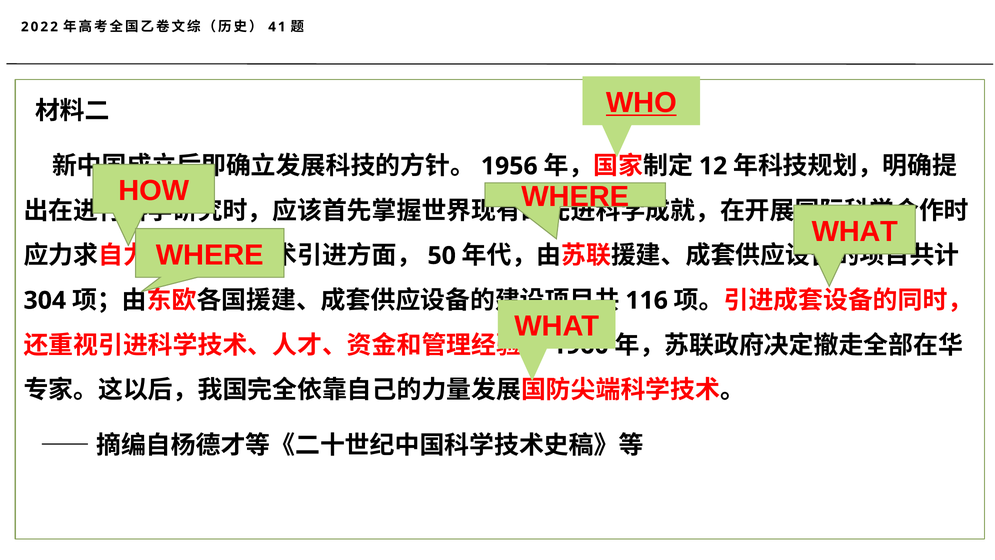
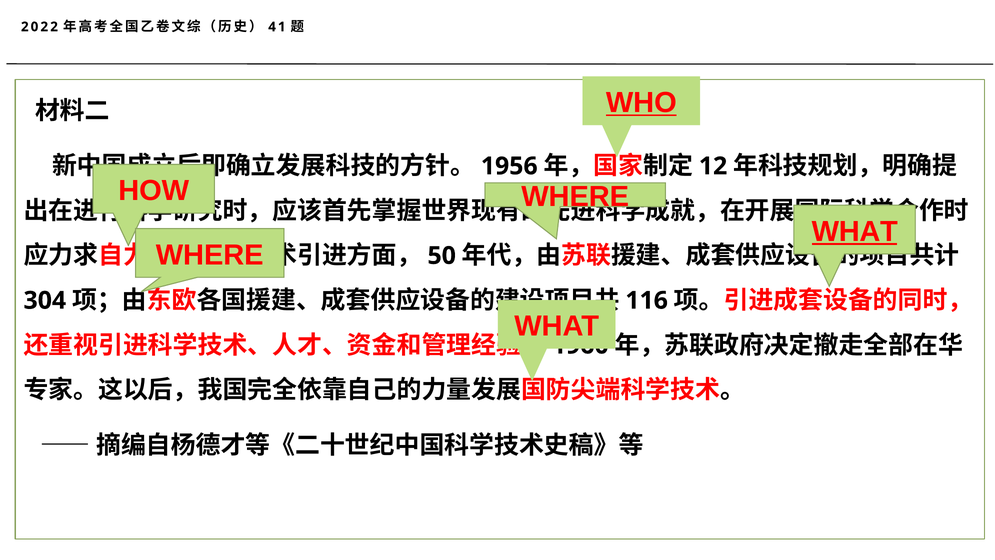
WHAT at (855, 231) underline: none -> present
